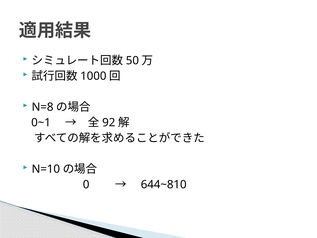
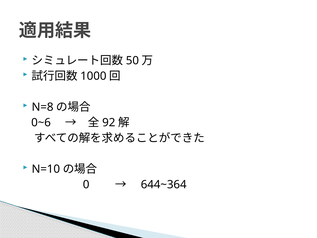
0~1: 0~1 -> 0~6
644~810: 644~810 -> 644~364
